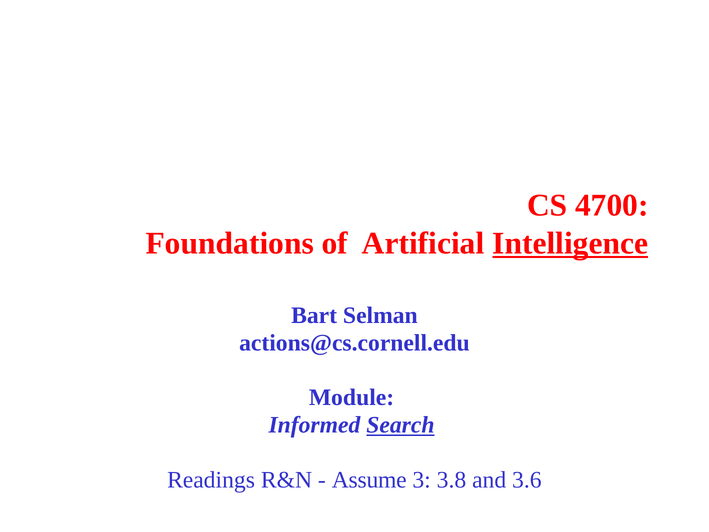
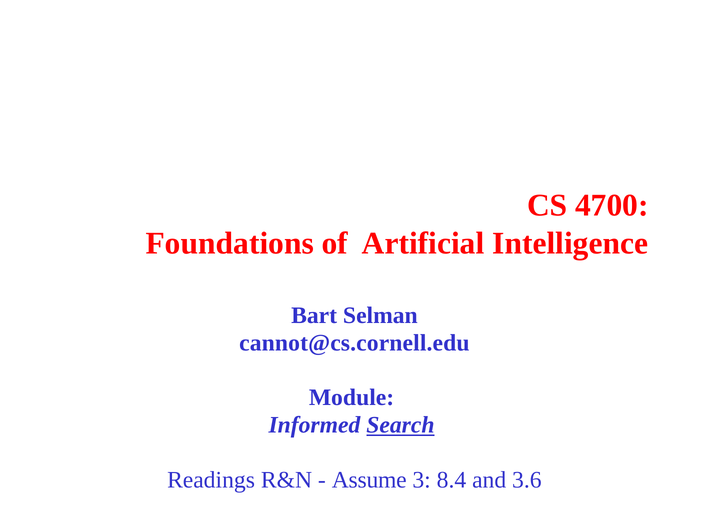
Intelligence underline: present -> none
actions@cs.cornell.edu: actions@cs.cornell.edu -> cannot@cs.cornell.edu
3.8: 3.8 -> 8.4
